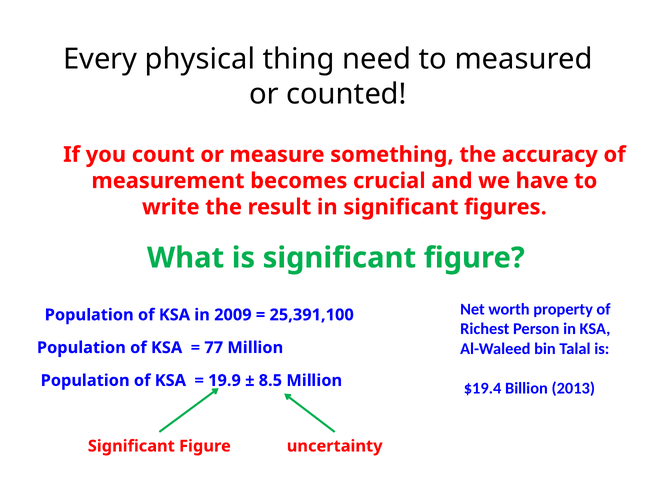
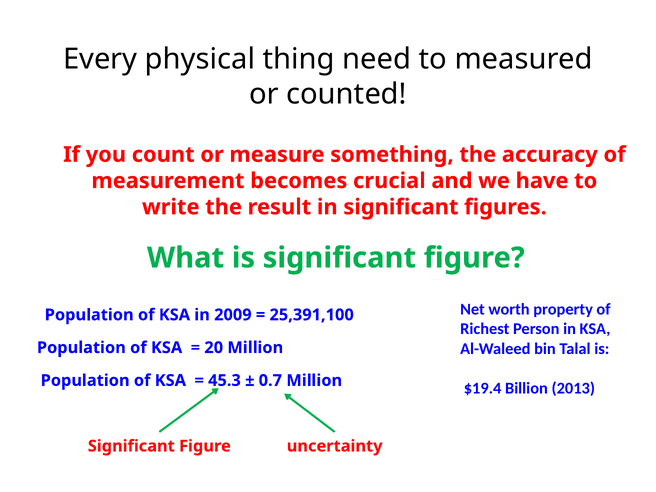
77: 77 -> 20
19.9: 19.9 -> 45.3
8.5: 8.5 -> 0.7
